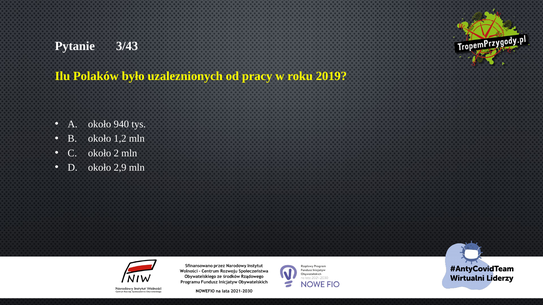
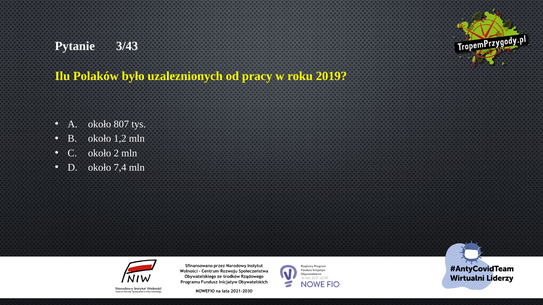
940: 940 -> 807
2,9: 2,9 -> 7,4
